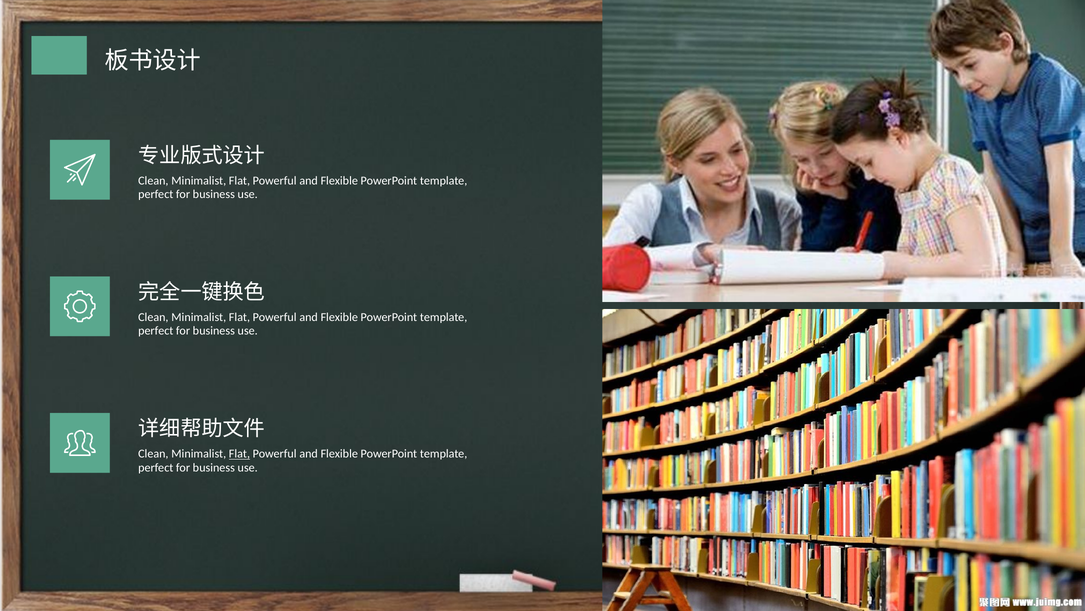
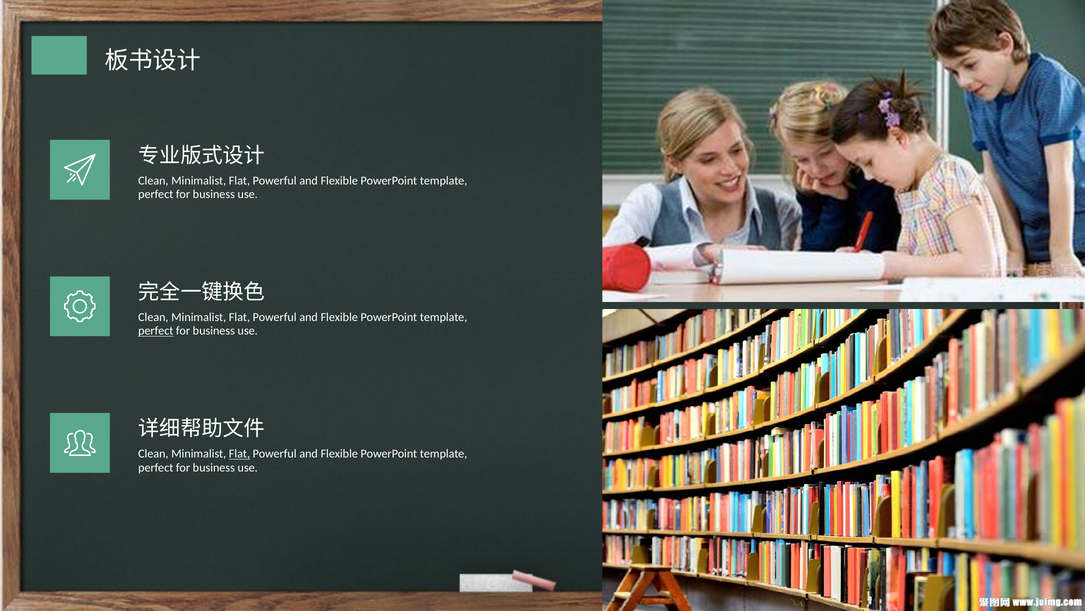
perfect at (156, 331) underline: none -> present
